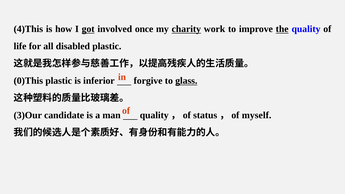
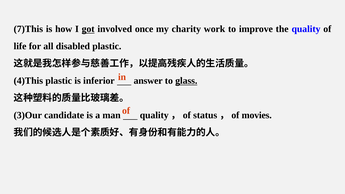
4)This: 4)This -> 7)This
charity underline: present -> none
the underline: present -> none
0)This: 0)This -> 4)This
forgive: forgive -> answer
myself: myself -> movies
